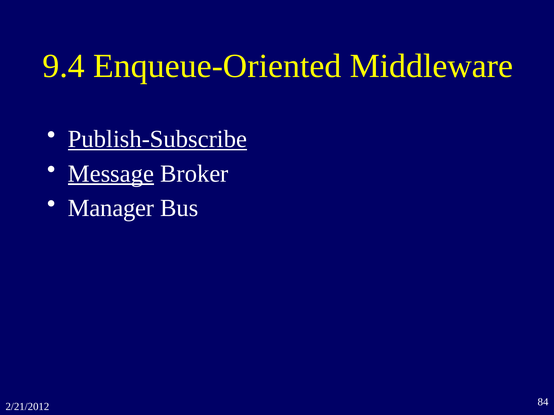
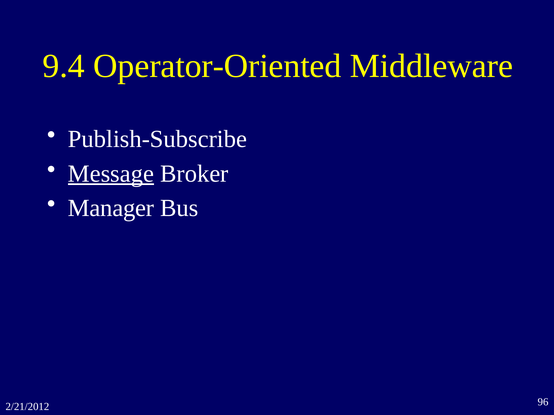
Enqueue-Oriented: Enqueue-Oriented -> Operator-Oriented
Publish-Subscribe underline: present -> none
84: 84 -> 96
